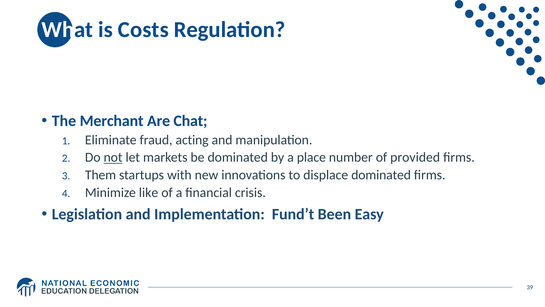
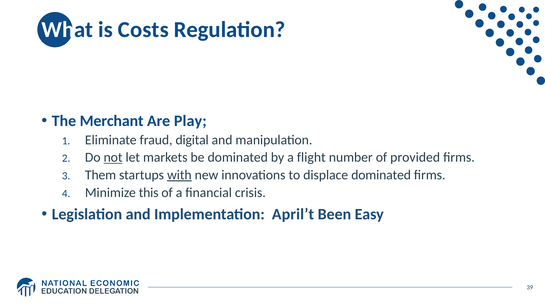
Chat: Chat -> Play
acting: acting -> digital
place: place -> flight
with underline: none -> present
like: like -> this
Fund’t: Fund’t -> April’t
